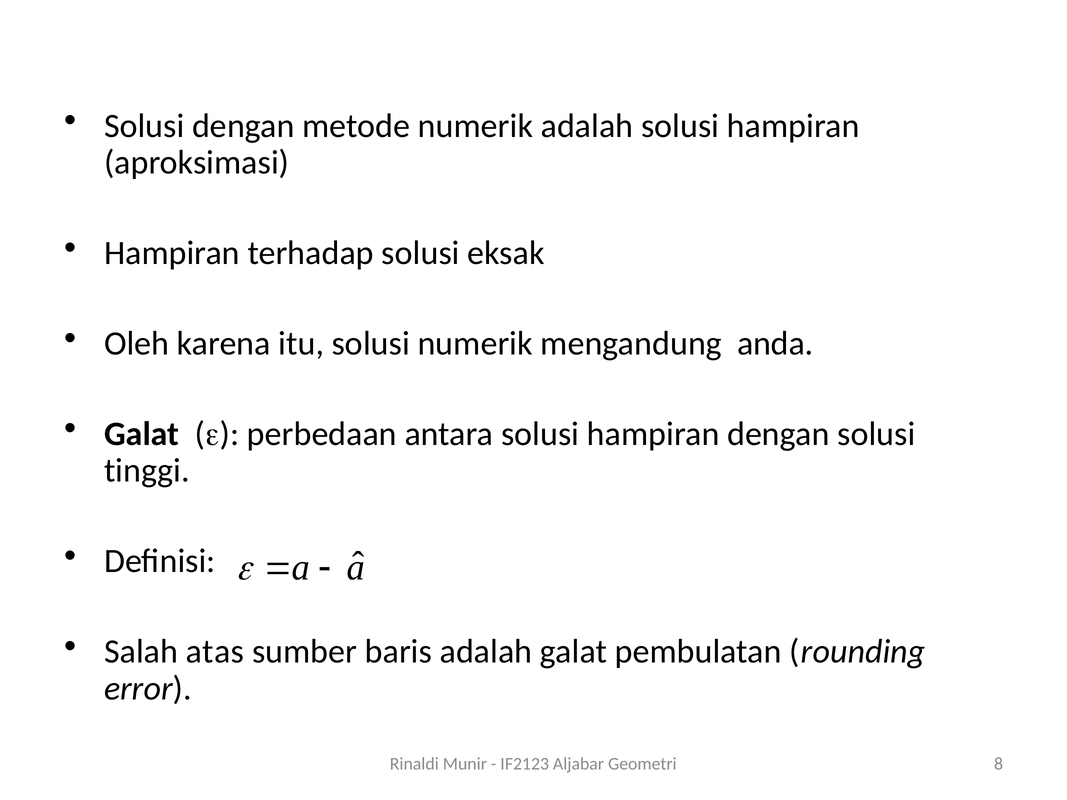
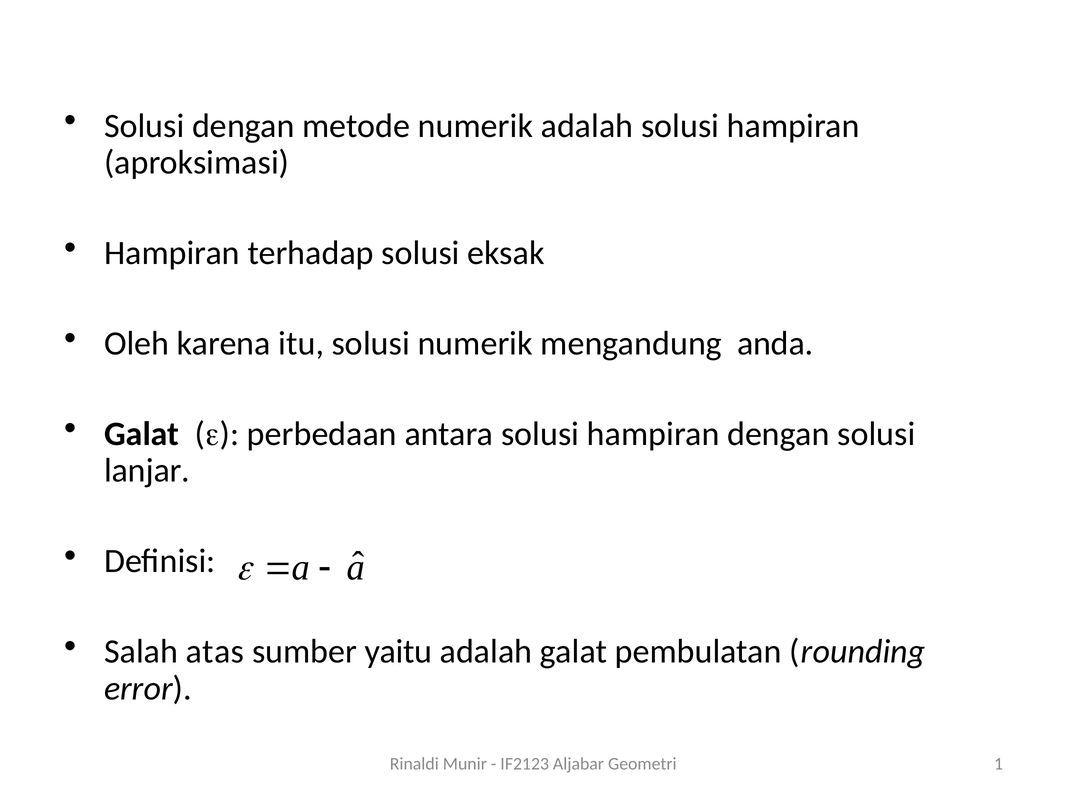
tinggi: tinggi -> lanjar
baris: baris -> yaitu
8: 8 -> 1
